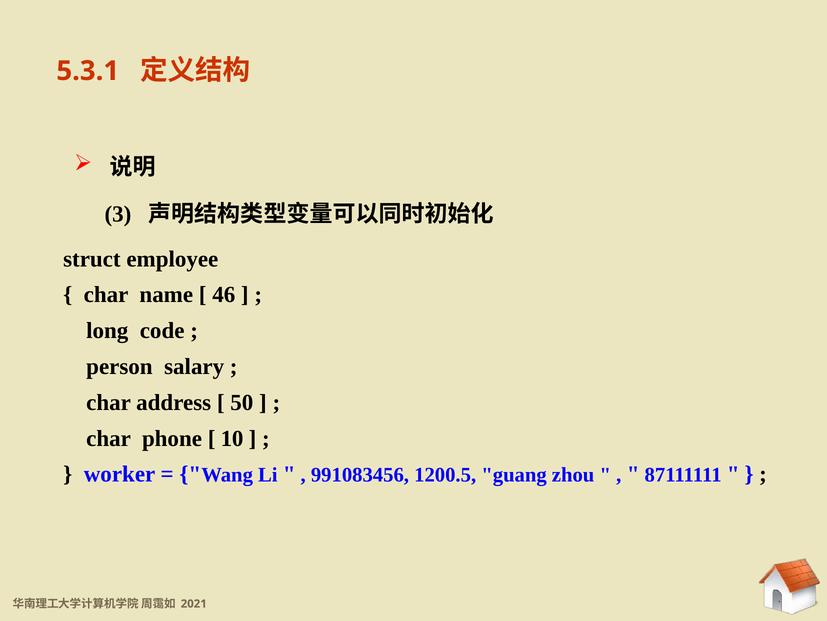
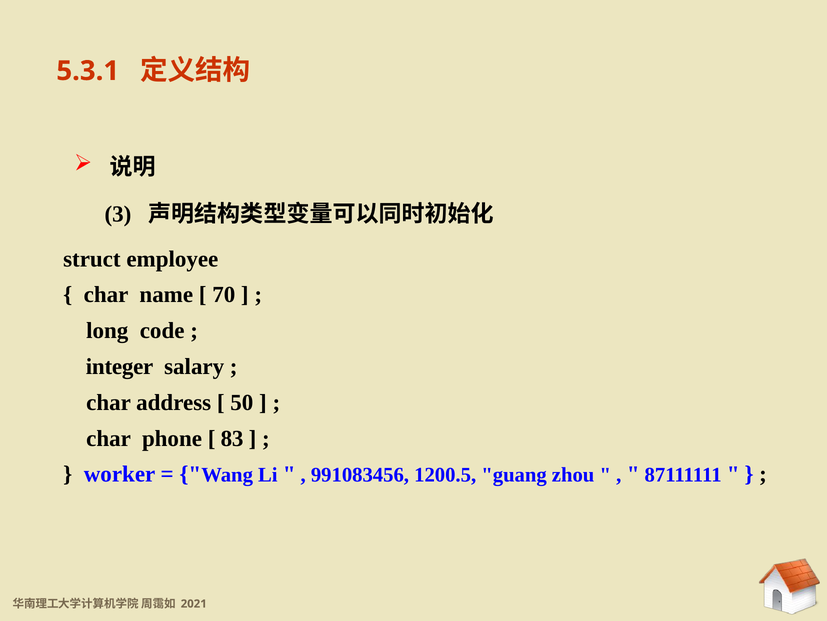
46: 46 -> 70
person: person -> integer
10: 10 -> 83
